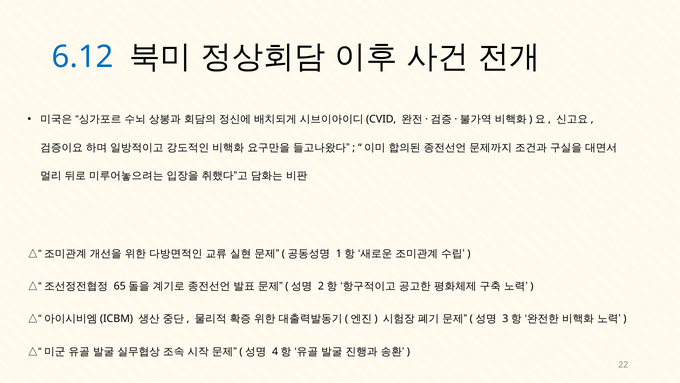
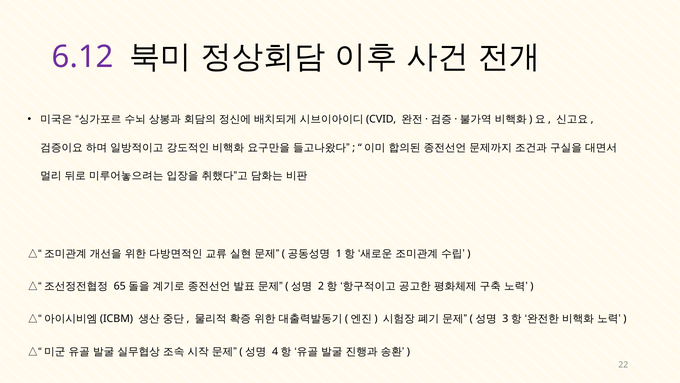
6.12 colour: blue -> purple
